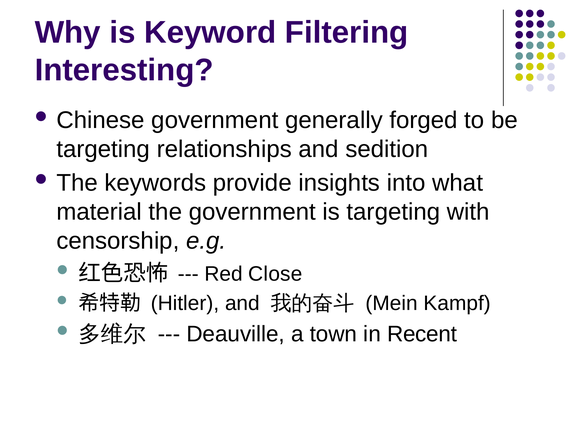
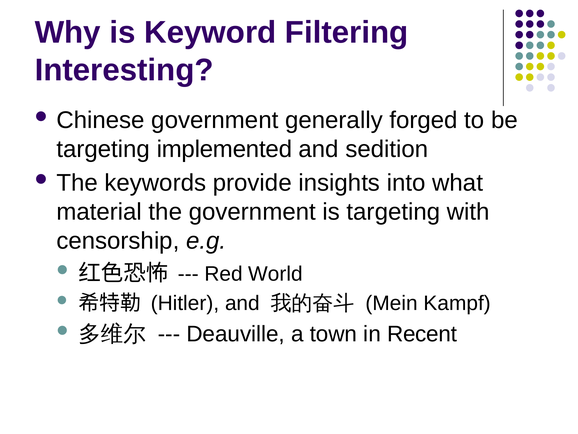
relationships: relationships -> implemented
Close: Close -> World
